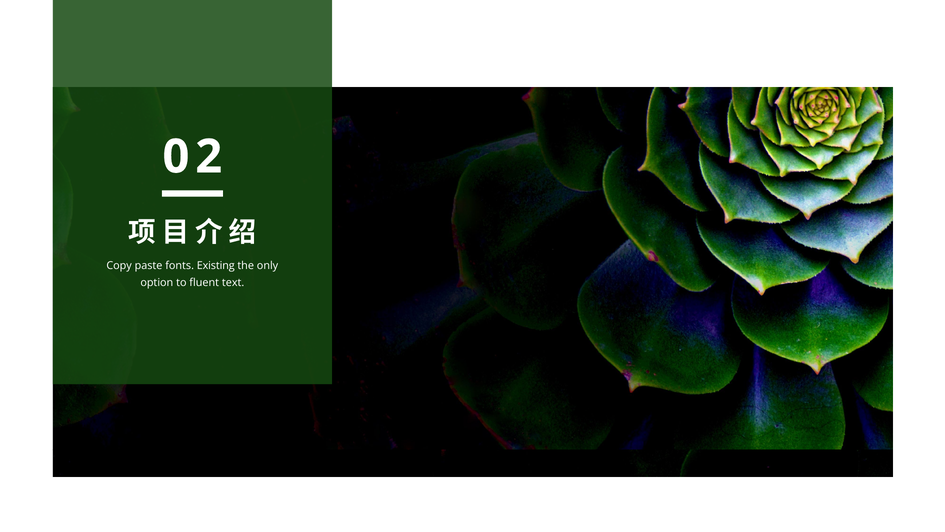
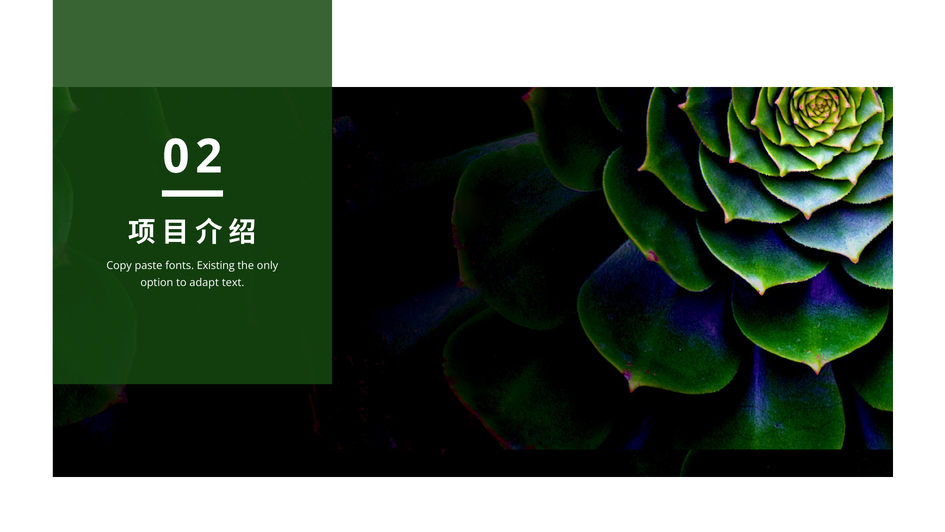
fluent: fluent -> adapt
